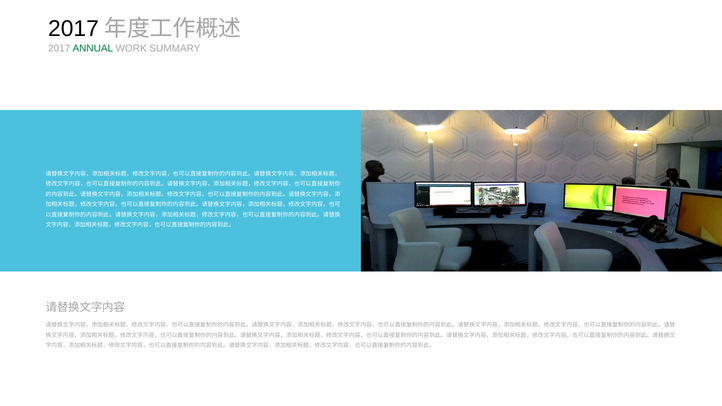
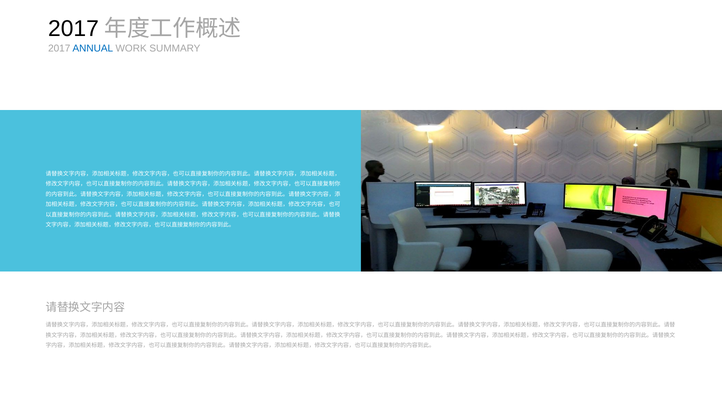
ANNUAL colour: green -> blue
